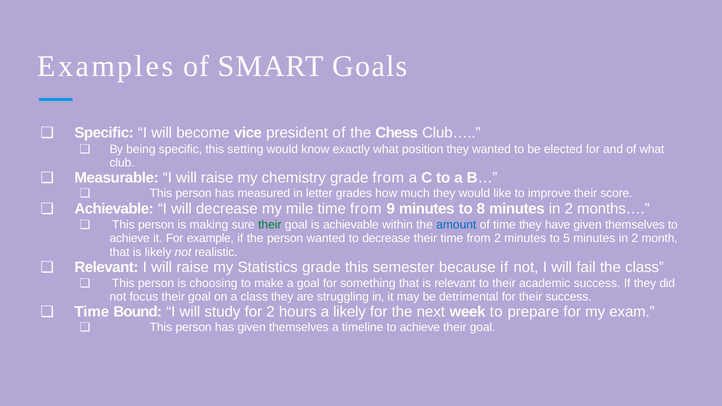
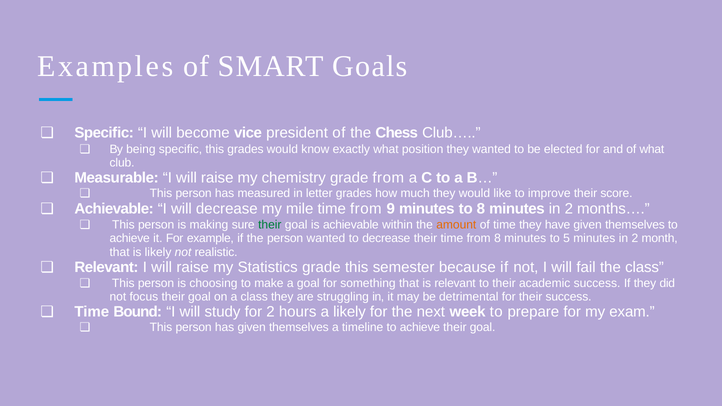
this setting: setting -> grades
amount colour: blue -> orange
from 2: 2 -> 8
